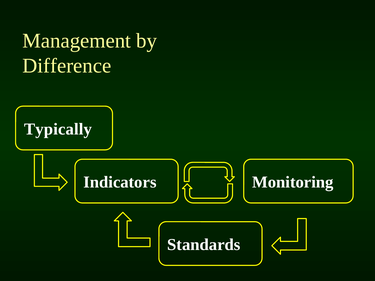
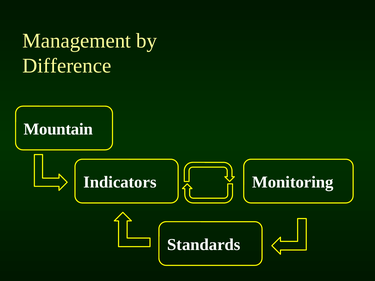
Typically: Typically -> Mountain
